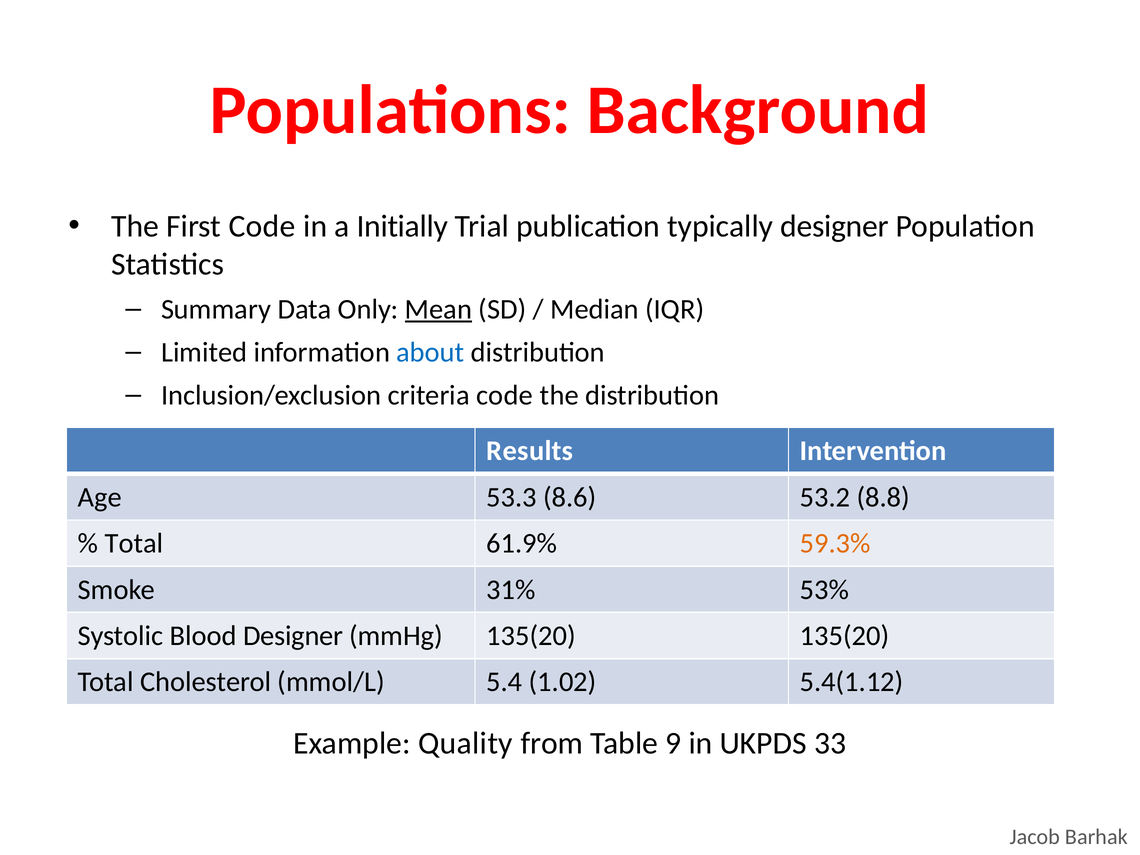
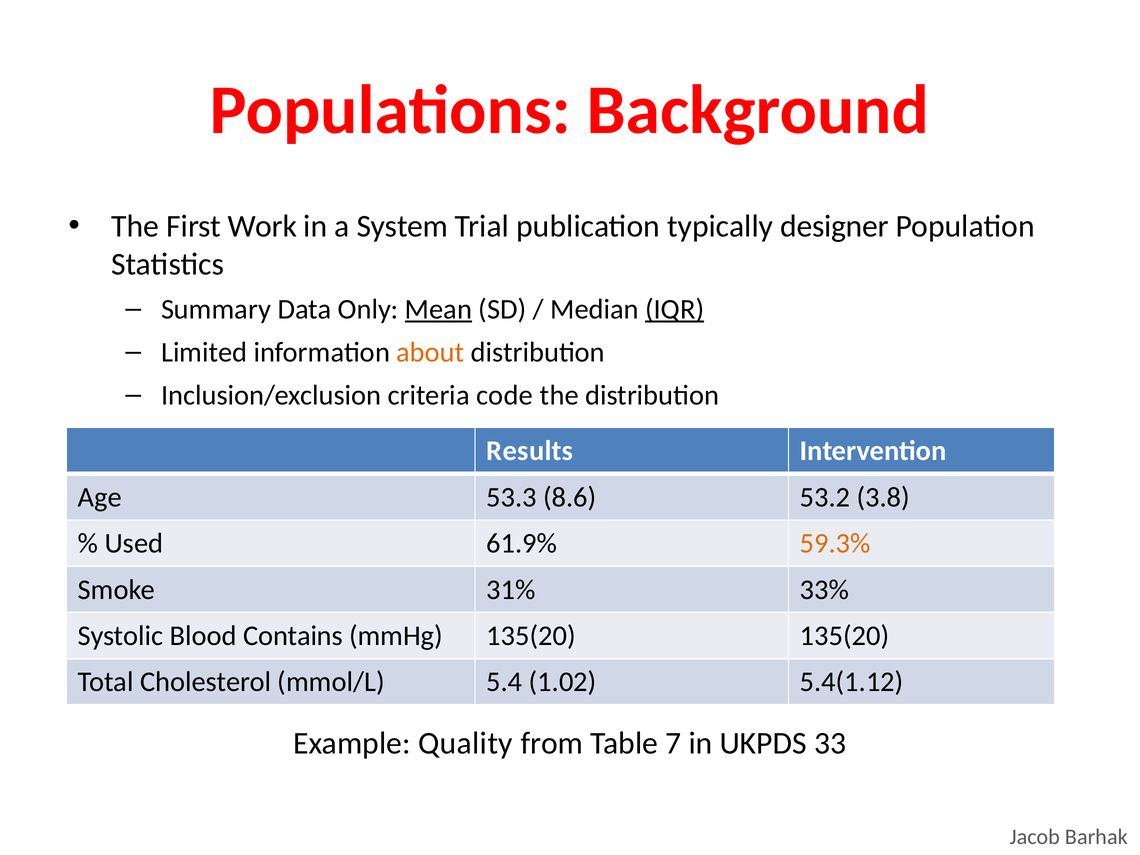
First Code: Code -> Work
Initially: Initially -> System
IQR underline: none -> present
about colour: blue -> orange
8.8: 8.8 -> 3.8
Total at (134, 543): Total -> Used
53%: 53% -> 33%
Blood Designer: Designer -> Contains
9: 9 -> 7
